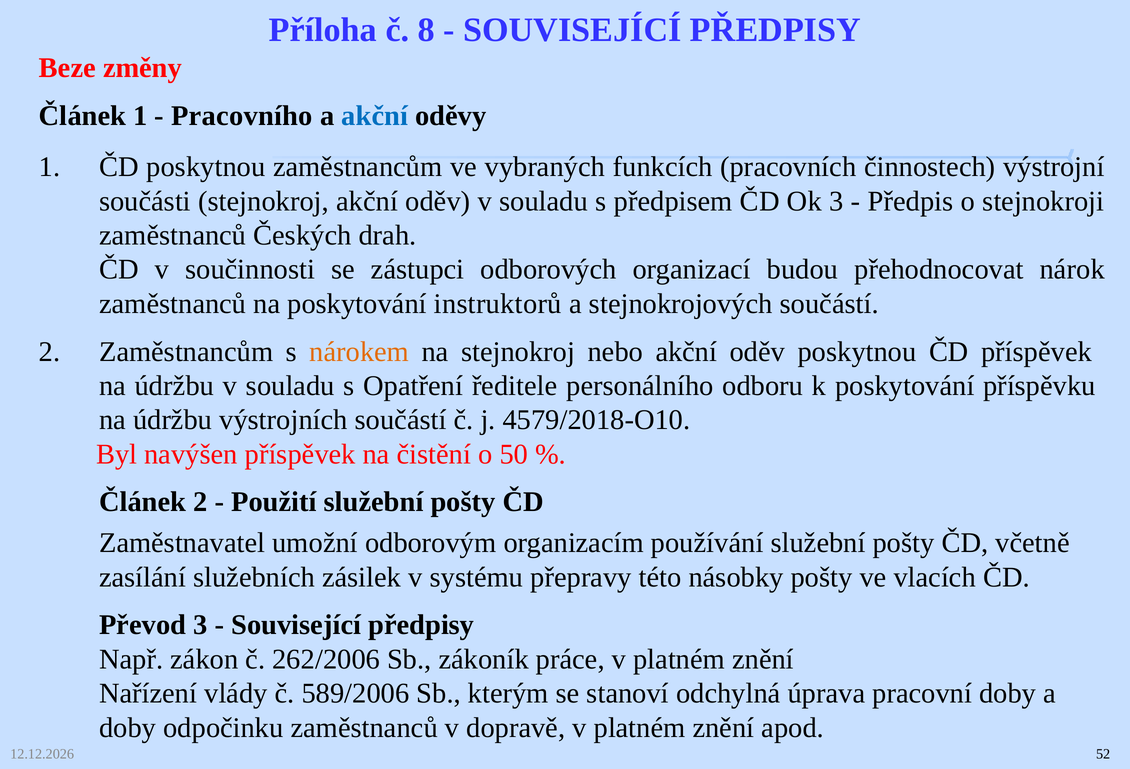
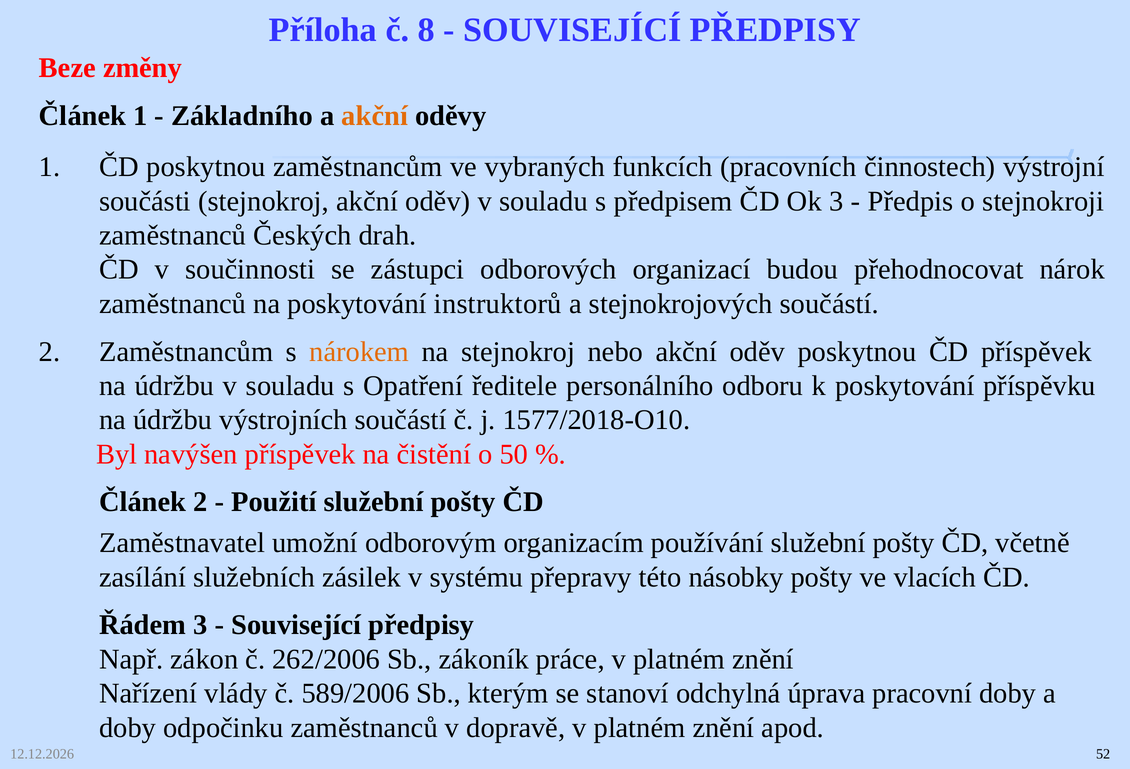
Pracovního: Pracovního -> Základního
akční at (375, 116) colour: blue -> orange
4579/2018-O10: 4579/2018-O10 -> 1577/2018-O10
Převod: Převod -> Řádem
